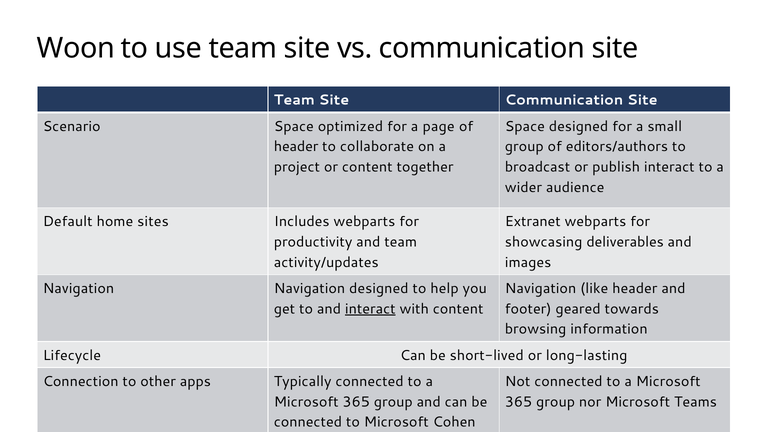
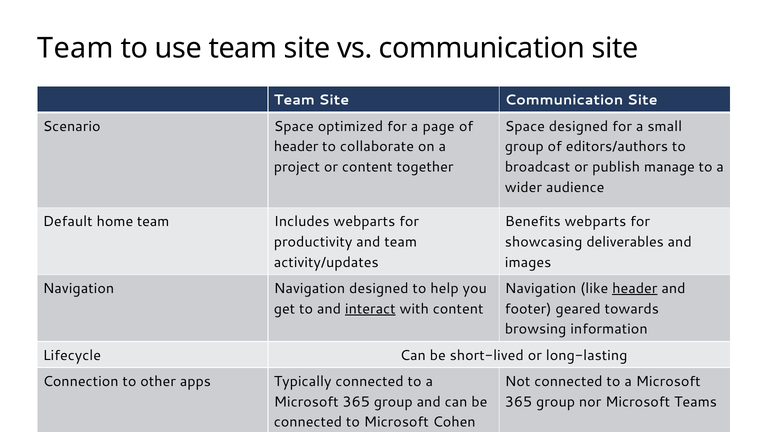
Woon at (76, 48): Woon -> Team
publish interact: interact -> manage
home sites: sites -> team
Extranet: Extranet -> Benefits
header at (635, 288) underline: none -> present
